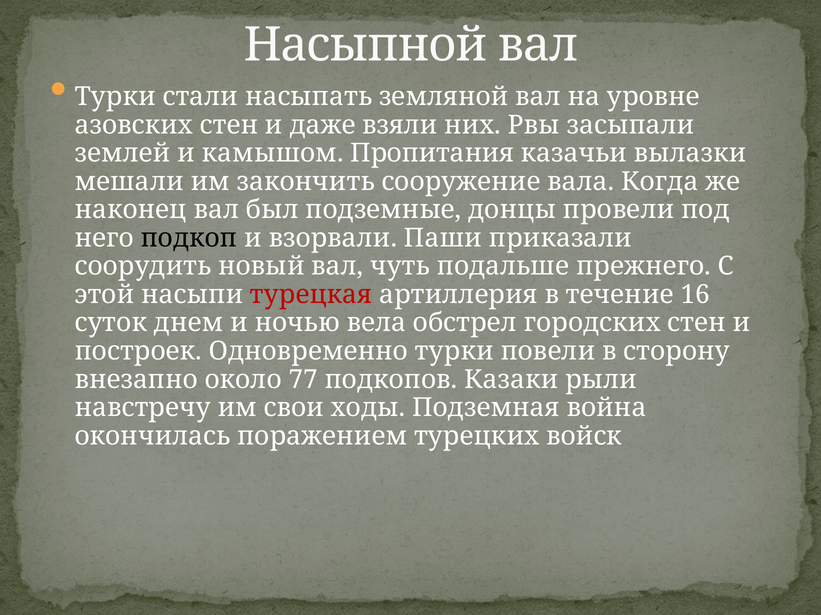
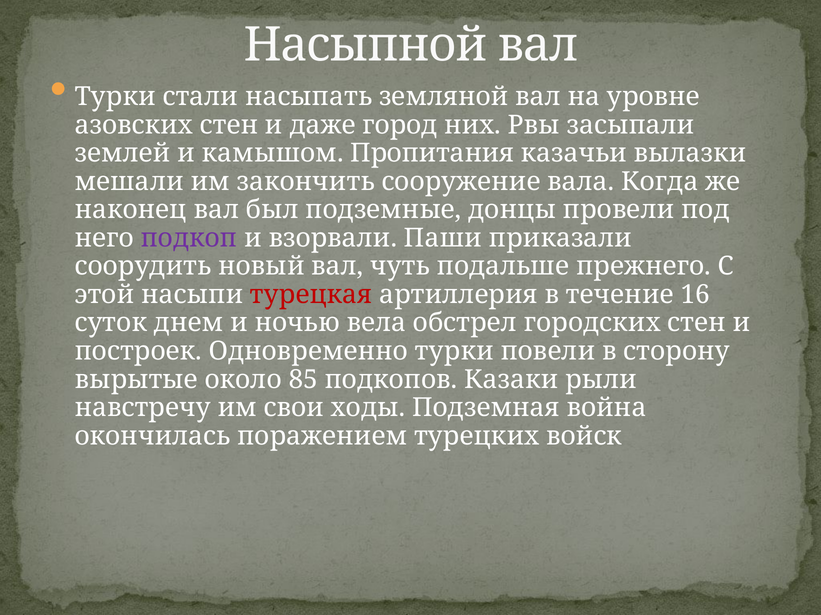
взяли: взяли -> город
подкоп colour: black -> purple
внезапно: внезапно -> вырытые
77: 77 -> 85
